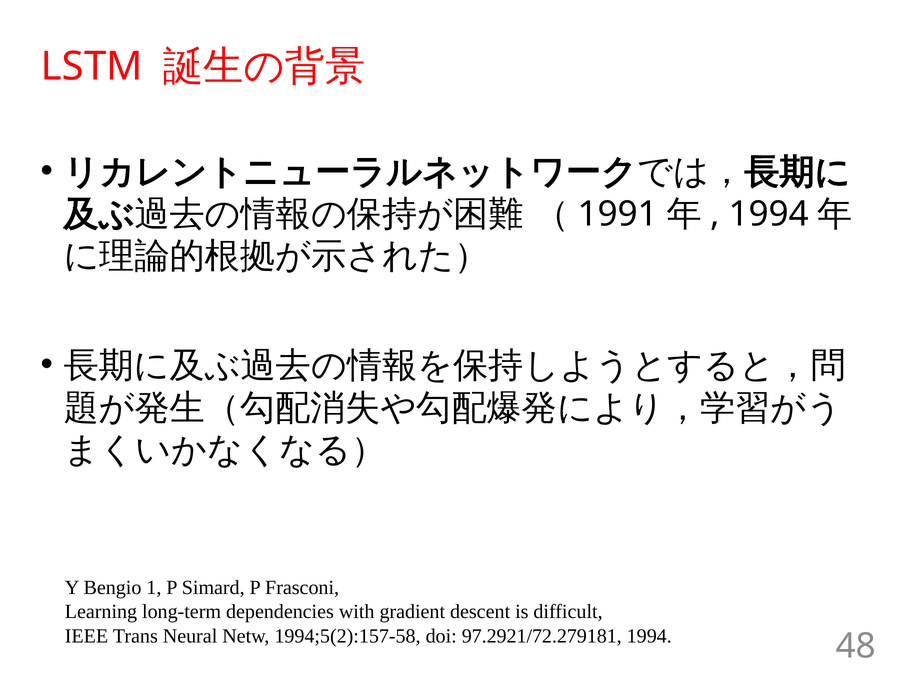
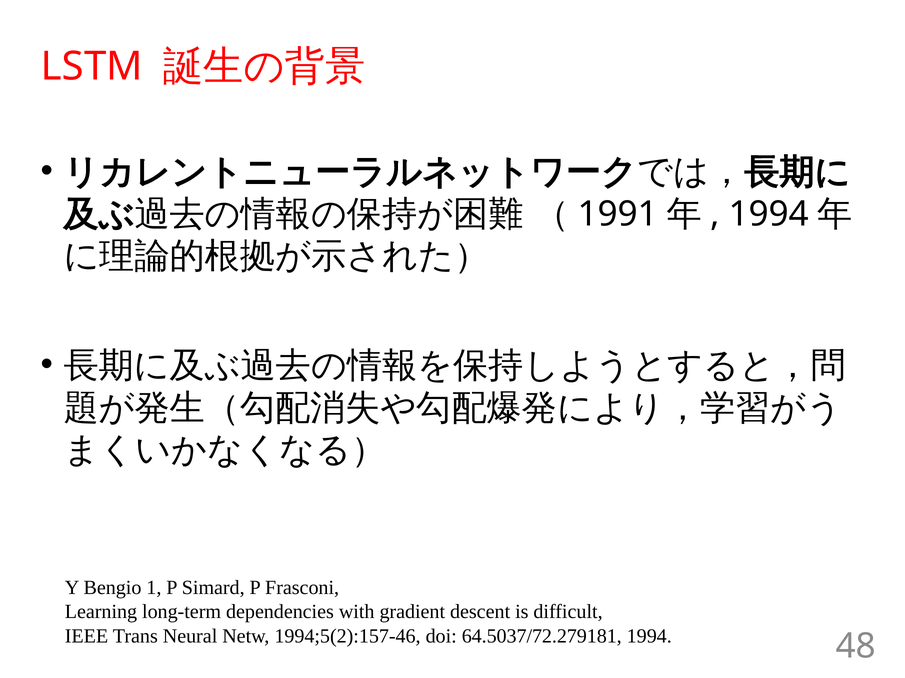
1994;5(2):157-58: 1994;5(2):157-58 -> 1994;5(2):157-46
97.2921/72.279181: 97.2921/72.279181 -> 64.5037/72.279181
